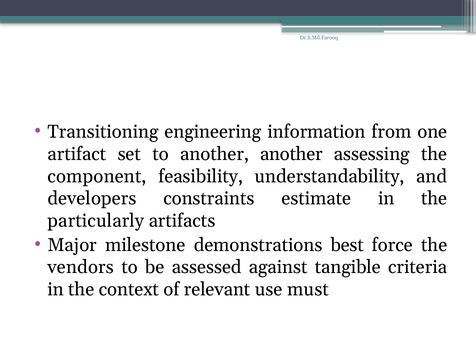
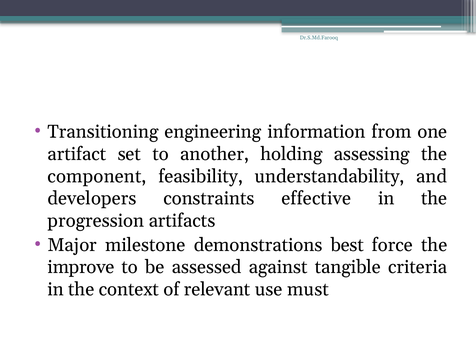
another another: another -> holding
estimate: estimate -> effective
particularly: particularly -> progression
vendors: vendors -> improve
